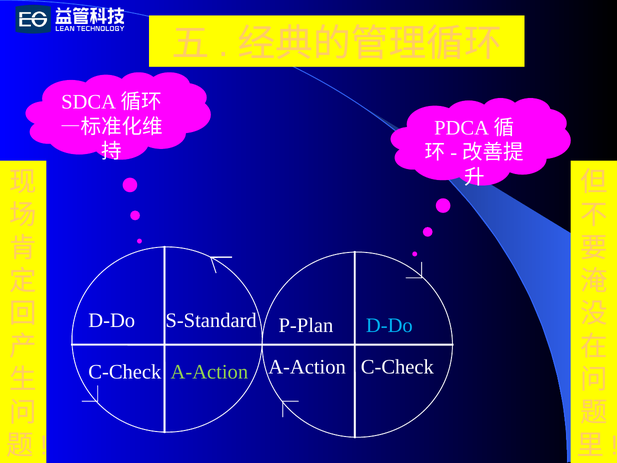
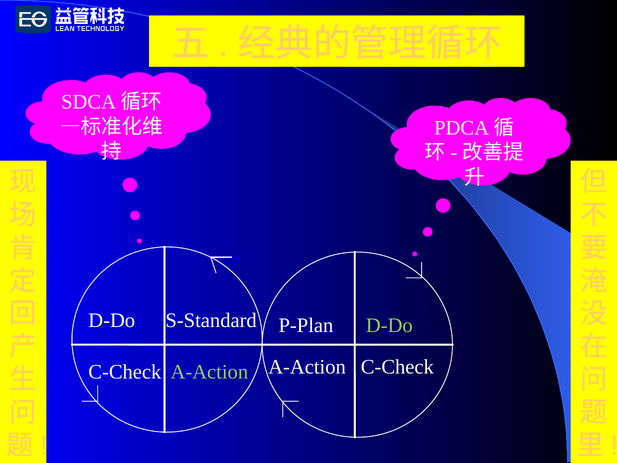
D-Do at (389, 325) colour: light blue -> light green
